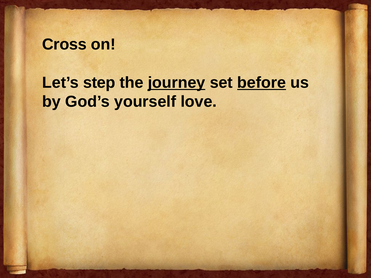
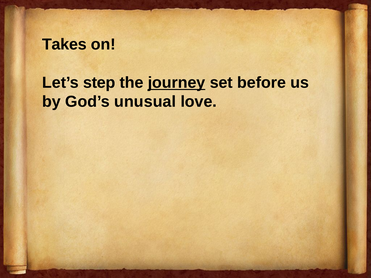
Cross: Cross -> Takes
before underline: present -> none
yourself: yourself -> unusual
